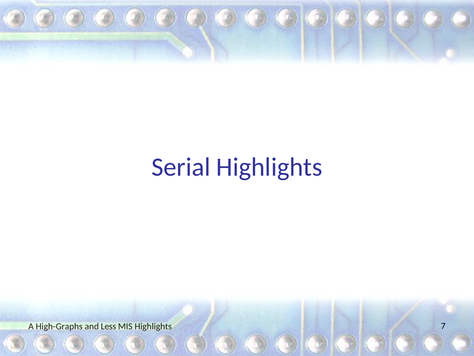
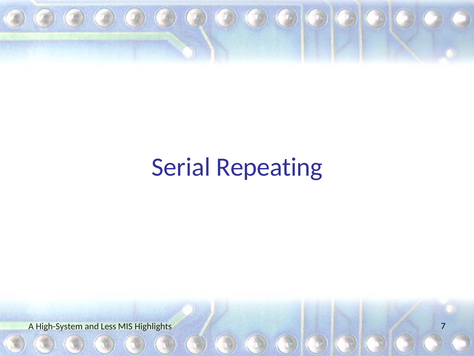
Serial Highlights: Highlights -> Repeating
High-Graphs: High-Graphs -> High-System
